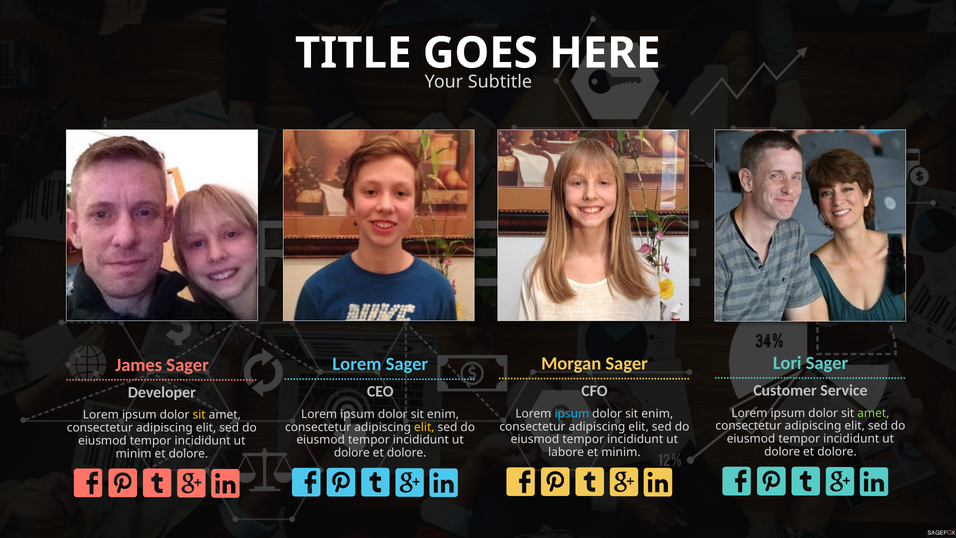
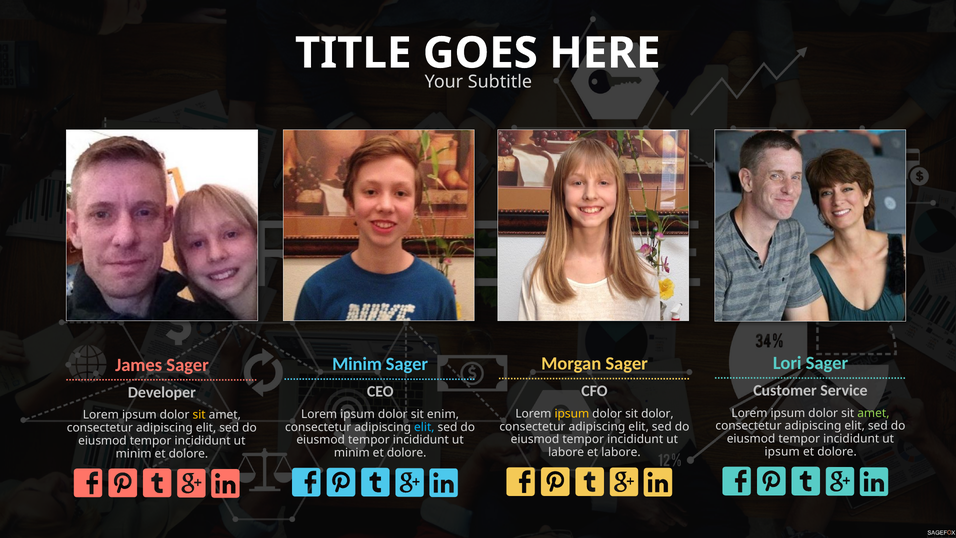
Lorem at (357, 364): Lorem -> Minim
ipsum at (572, 413) colour: light blue -> yellow
enim at (657, 413): enim -> dolor
elit at (424, 427) colour: yellow -> light blue
dolore at (782, 452): dolore -> ipsum
et minim: minim -> labore
dolore at (352, 453): dolore -> minim
